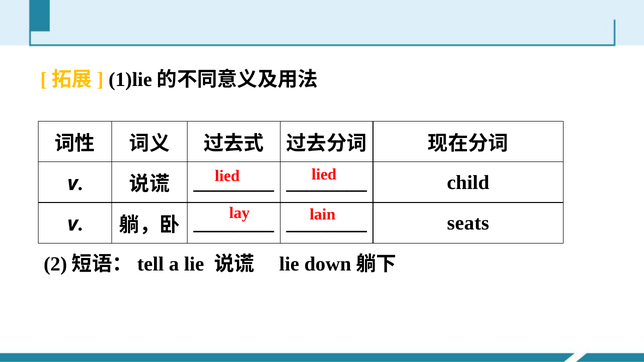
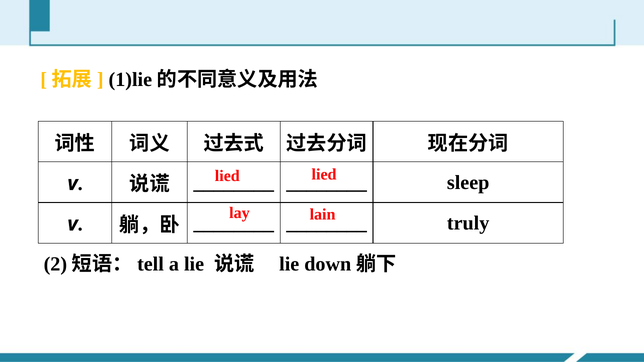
child: child -> sleep
seats: seats -> truly
